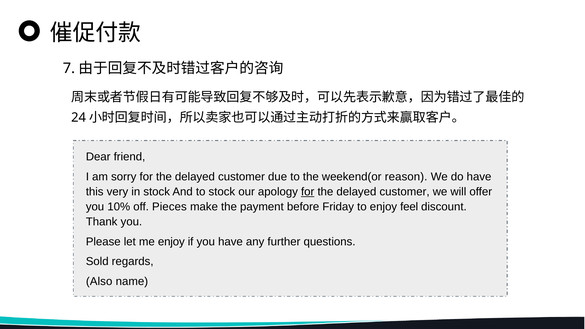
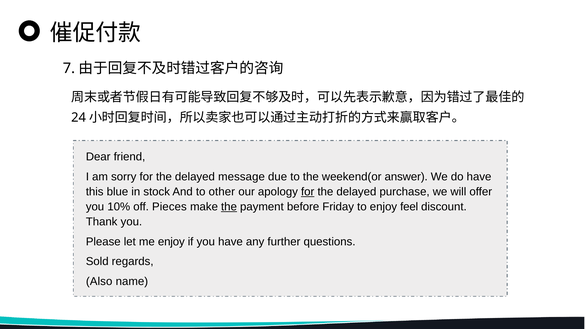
customer at (242, 177): customer -> message
reason: reason -> answer
very: very -> blue
to stock: stock -> other
customer at (405, 192): customer -> purchase
the at (229, 207) underline: none -> present
